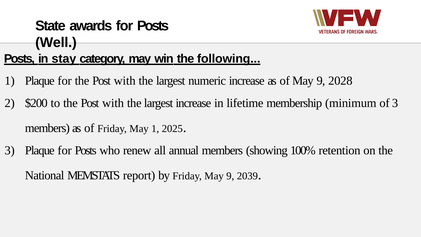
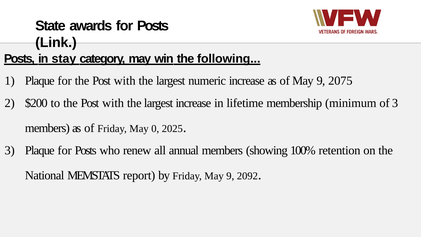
Well: Well -> Link
2028: 2028 -> 2075
May 1: 1 -> 0
2039: 2039 -> 2092
